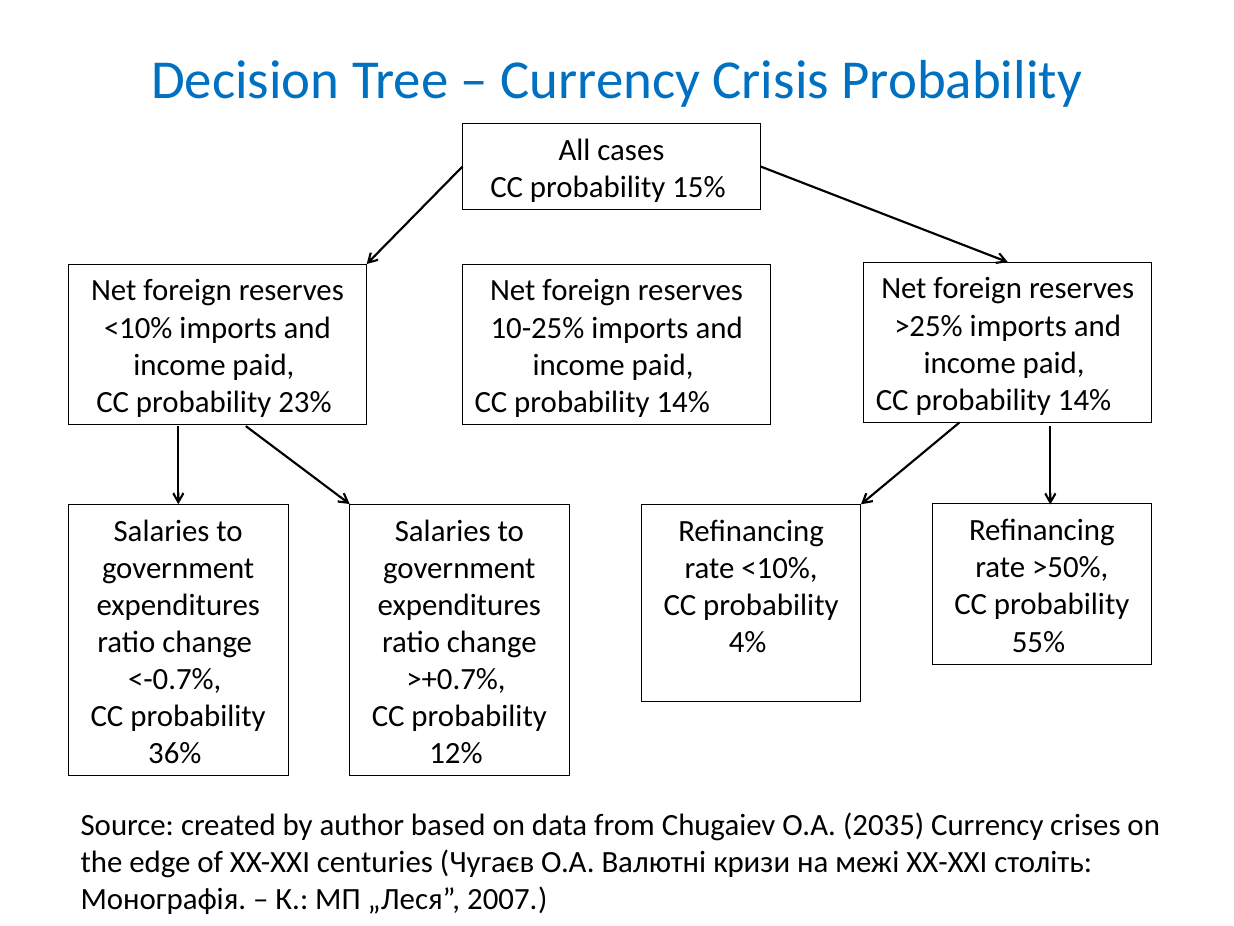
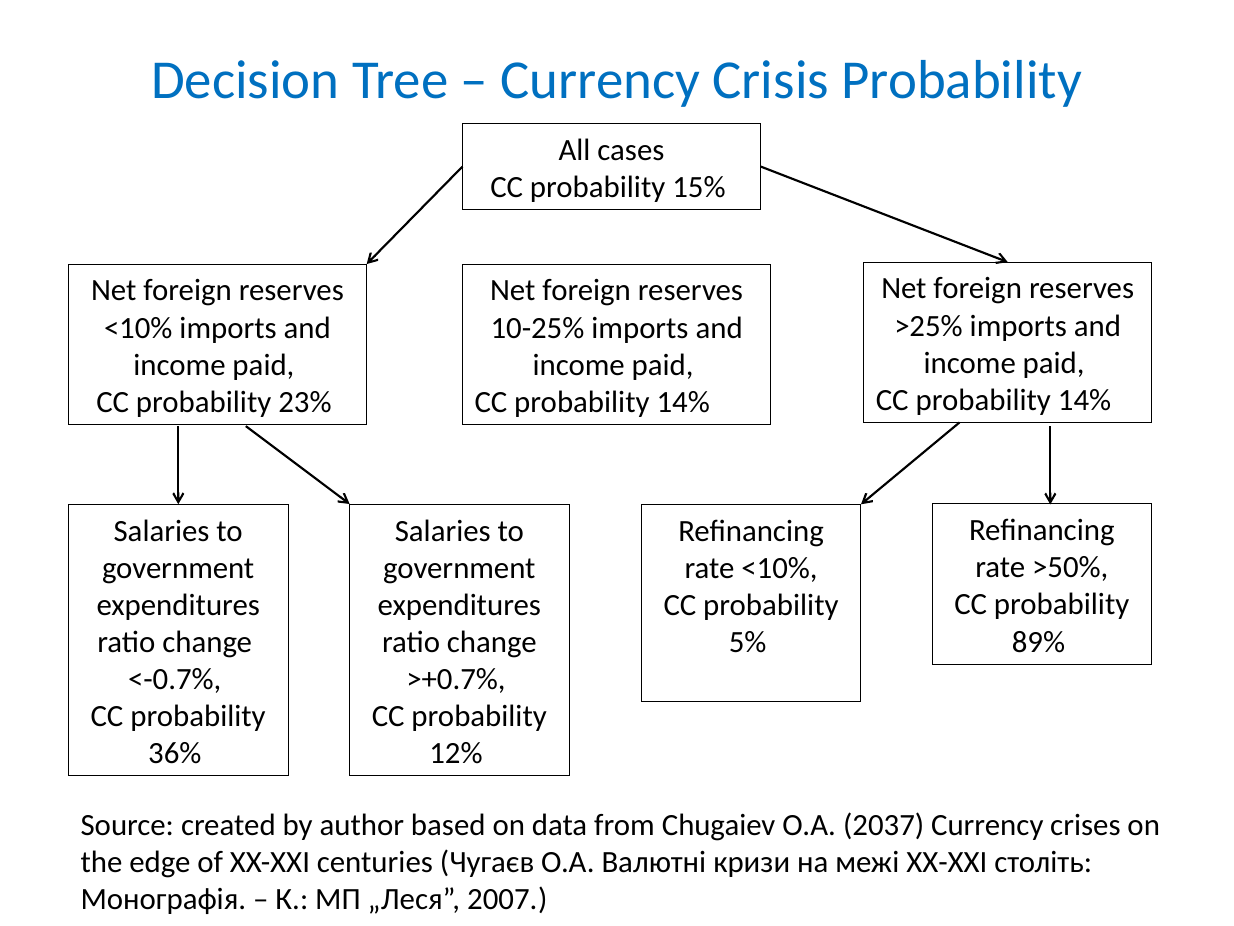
55%: 55% -> 89%
4%: 4% -> 5%
2035: 2035 -> 2037
